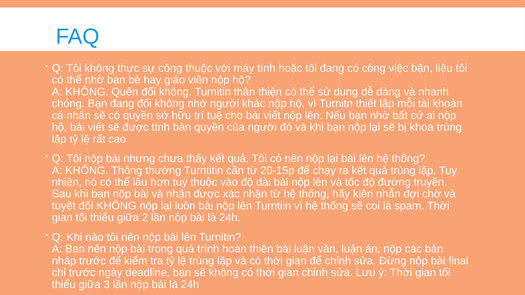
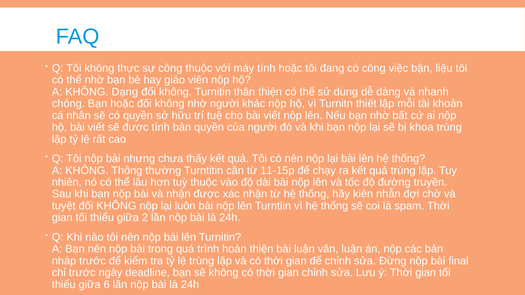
Quên: Quên -> Dạng
Bạn đang: đang -> hoặc
20-15p: 20-15p -> 11-15p
3: 3 -> 6
